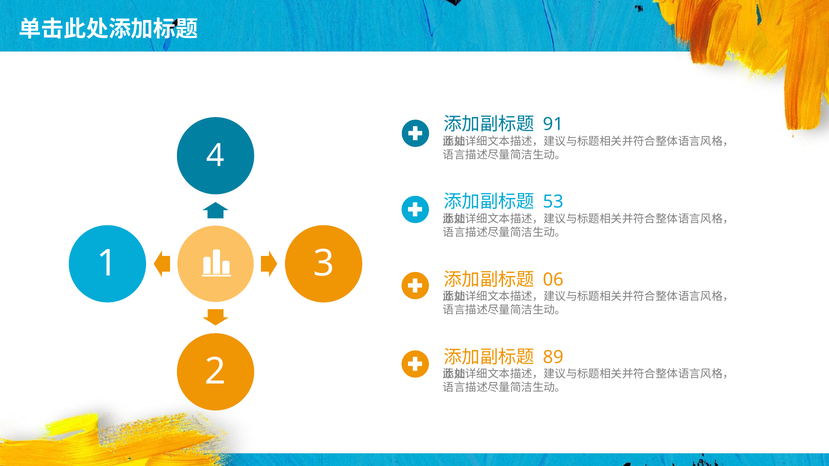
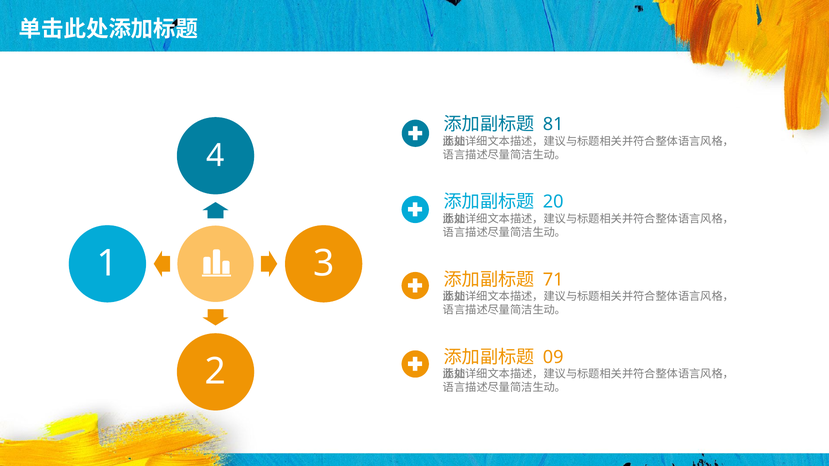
91: 91 -> 81
53: 53 -> 20
06: 06 -> 71
89: 89 -> 09
